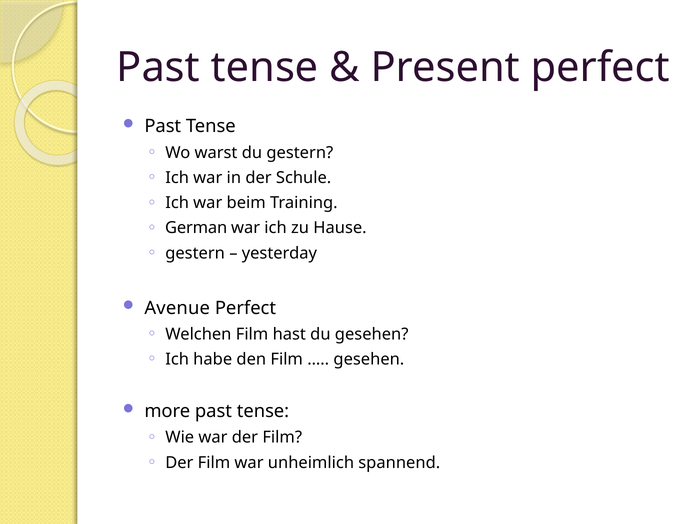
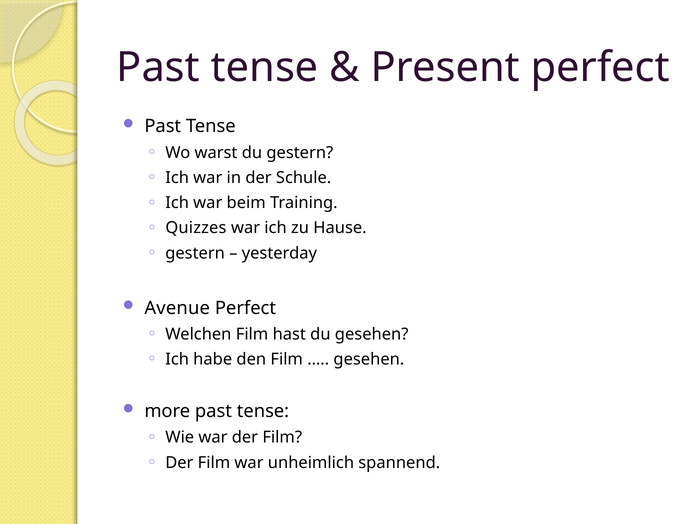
German: German -> Quizzes
